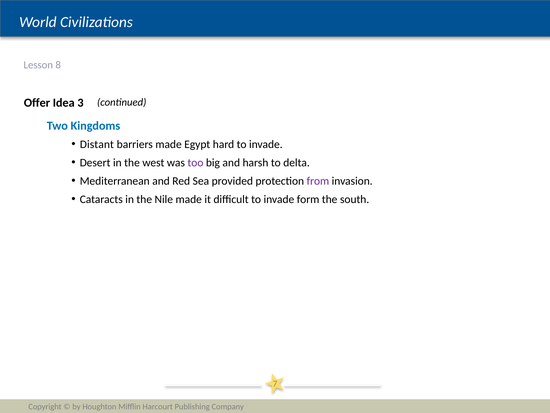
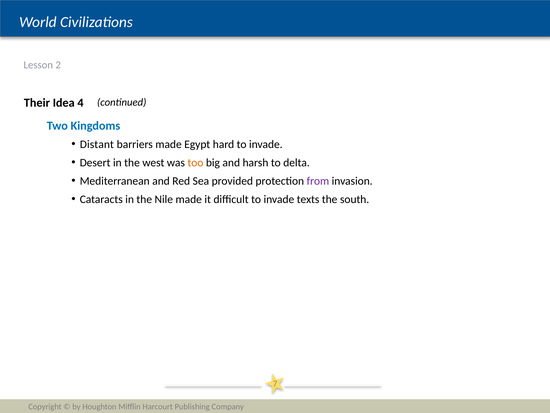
8: 8 -> 2
Offer: Offer -> Their
3: 3 -> 4
too colour: purple -> orange
form: form -> texts
